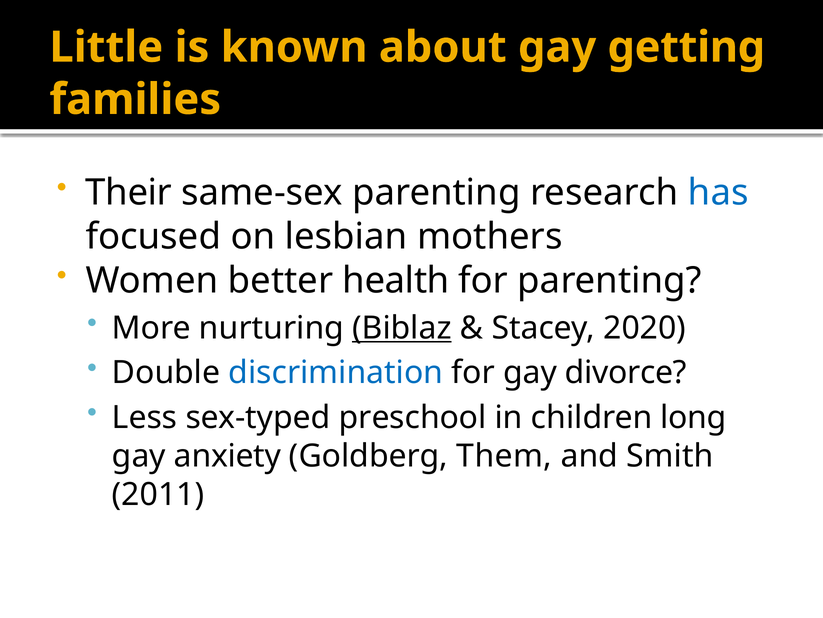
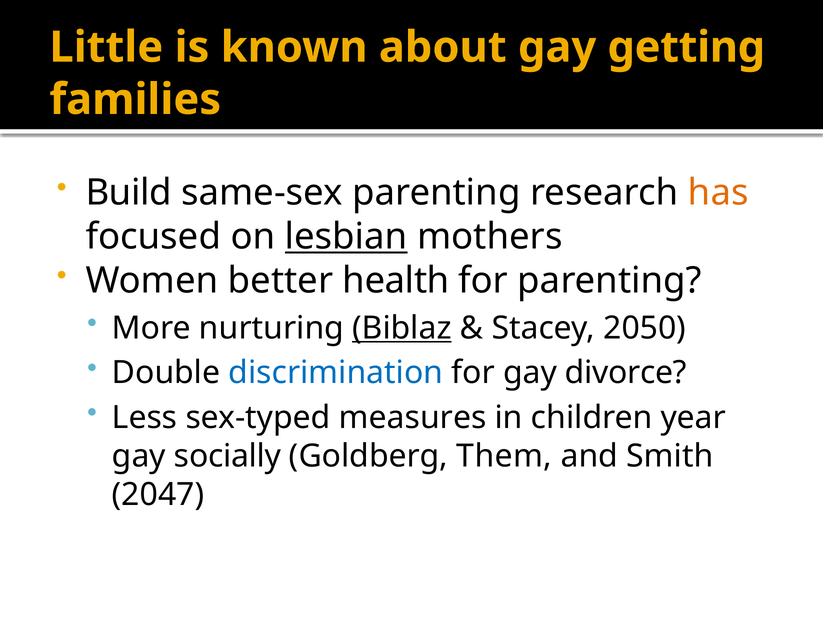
Their: Their -> Build
has colour: blue -> orange
lesbian underline: none -> present
2020: 2020 -> 2050
preschool: preschool -> measures
long: long -> year
anxiety: anxiety -> socially
2011: 2011 -> 2047
